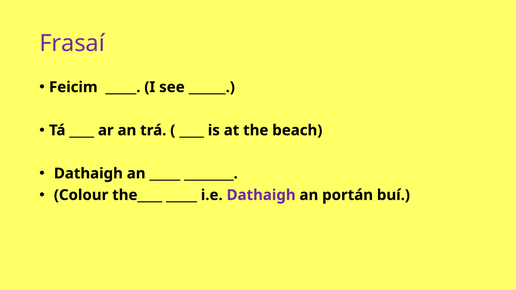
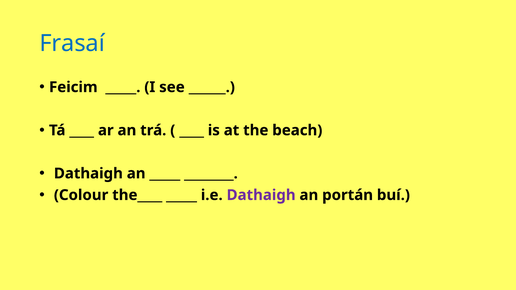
Frasaí colour: purple -> blue
